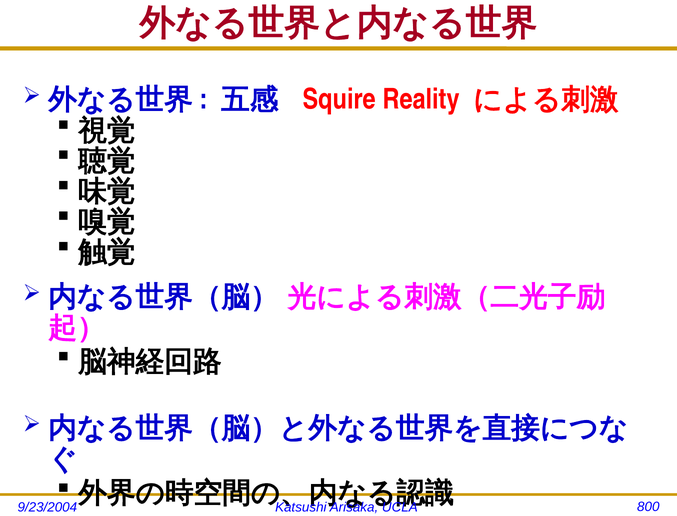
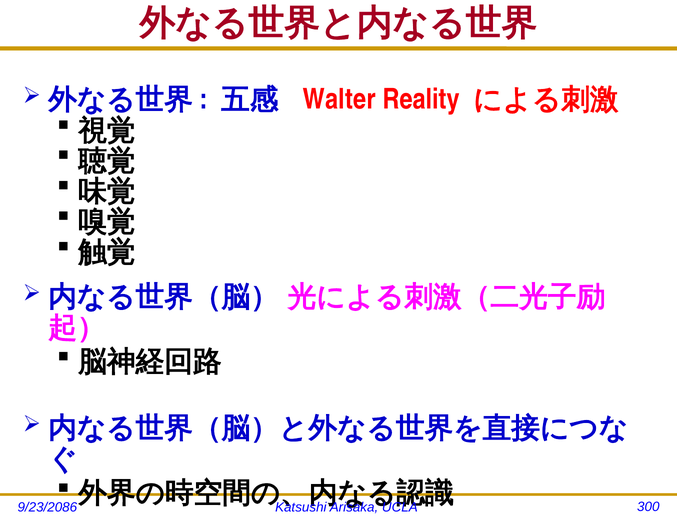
Squire: Squire -> Walter
9/23/2004: 9/23/2004 -> 9/23/2086
800: 800 -> 300
